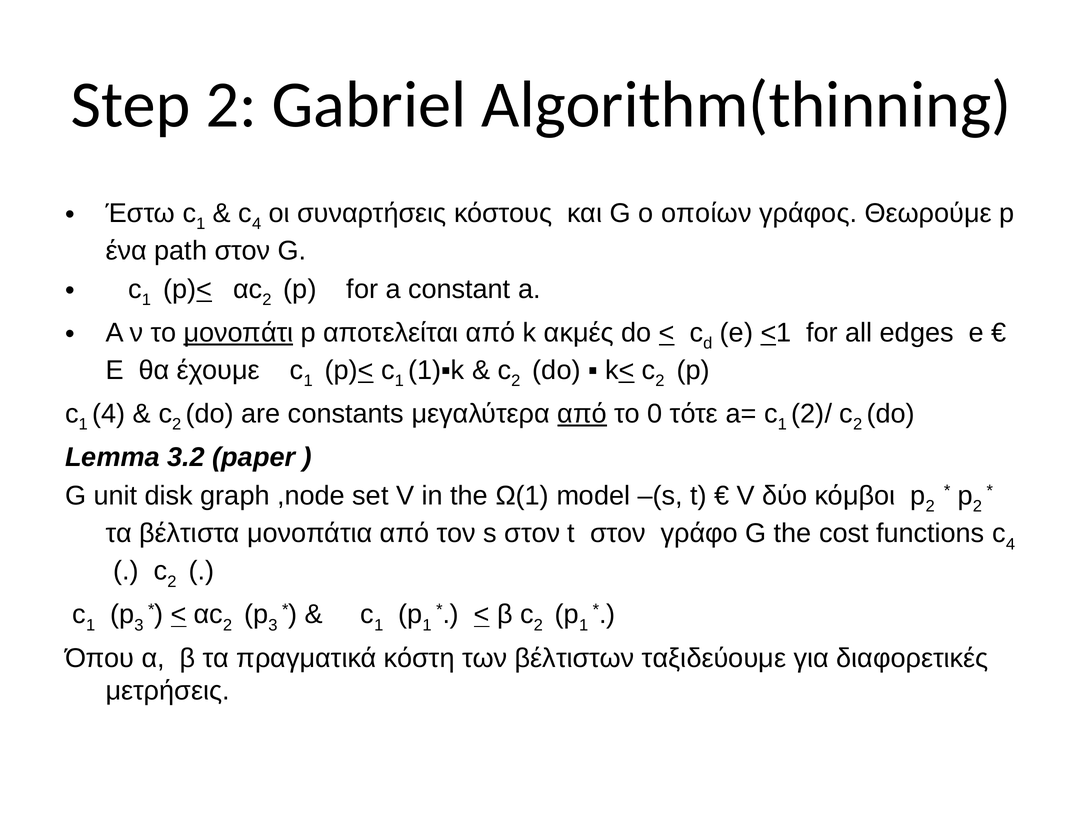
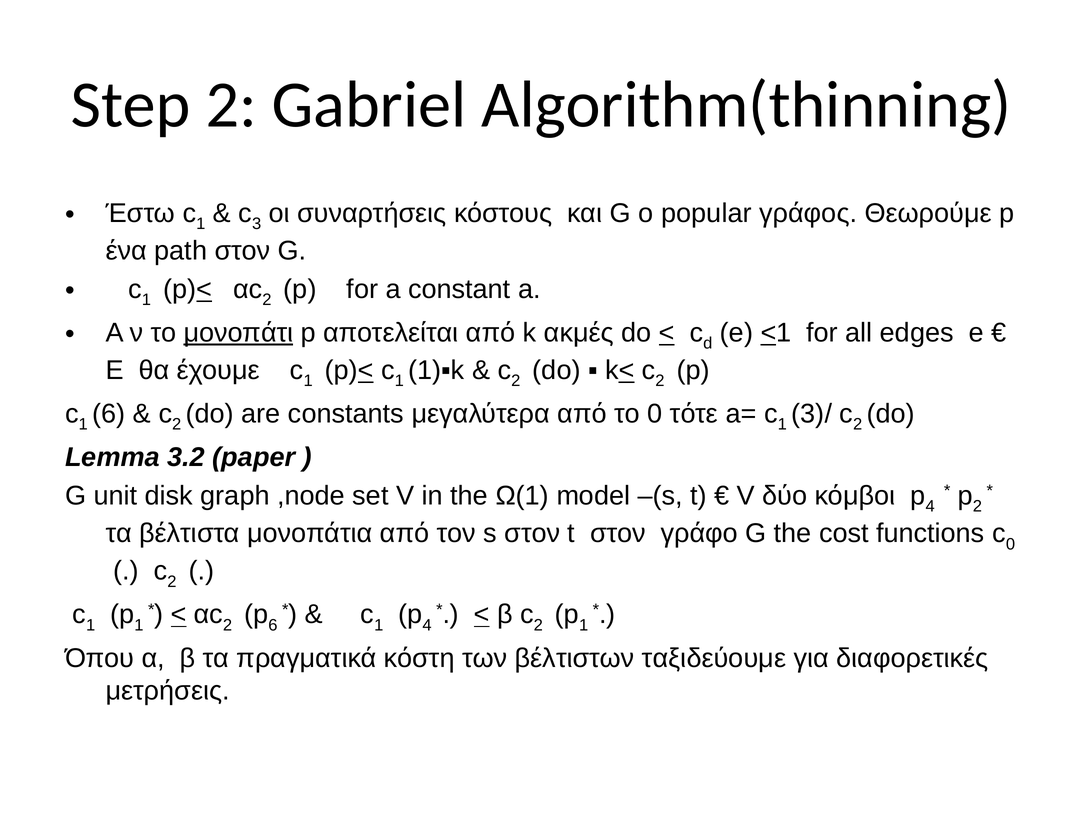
4 at (257, 224): 4 -> 3
οποίων: οποίων -> popular
1 4: 4 -> 6
από at (582, 414) underline: present -> none
2)/: 2)/ -> 3)/
κόμβοι p 2: 2 -> 4
4 at (1011, 544): 4 -> 0
1 p 3: 3 -> 1
2 p 3: 3 -> 6
1 p 1: 1 -> 4
